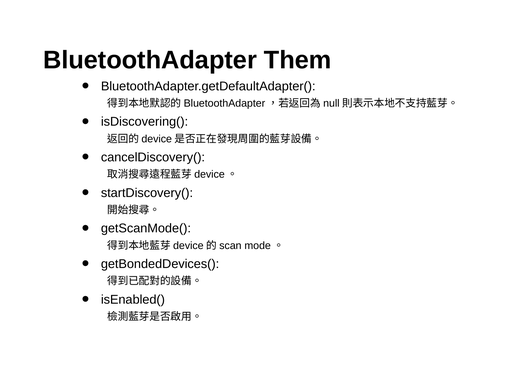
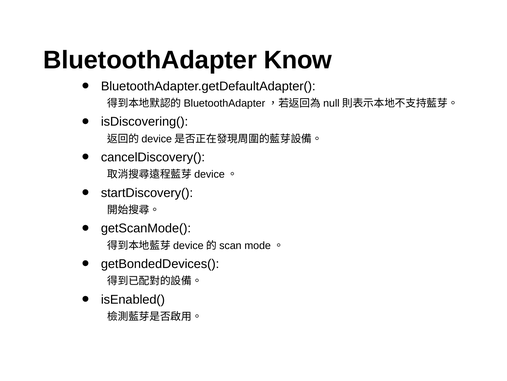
Them: Them -> Know
